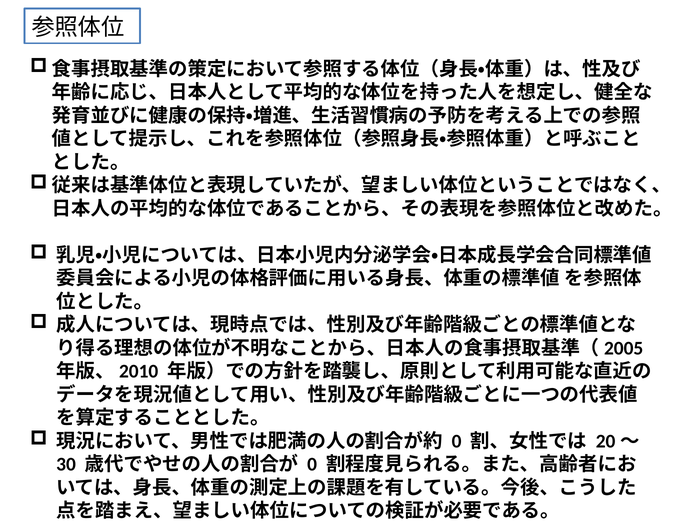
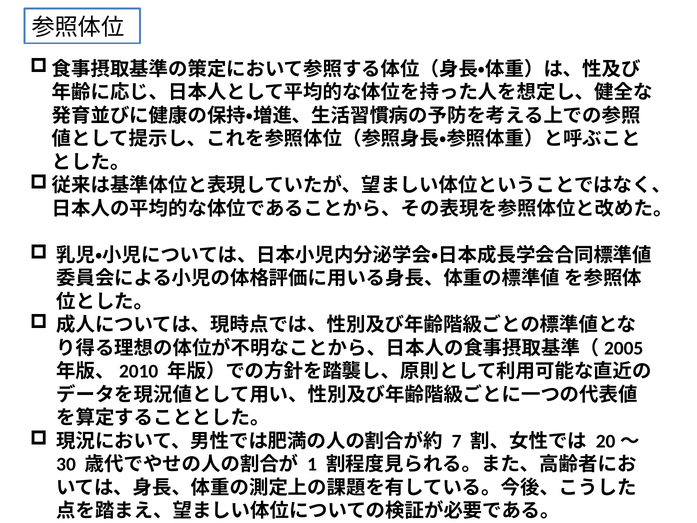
0 at (457, 441): 0 -> 7
0 at (312, 464): 0 -> 1
